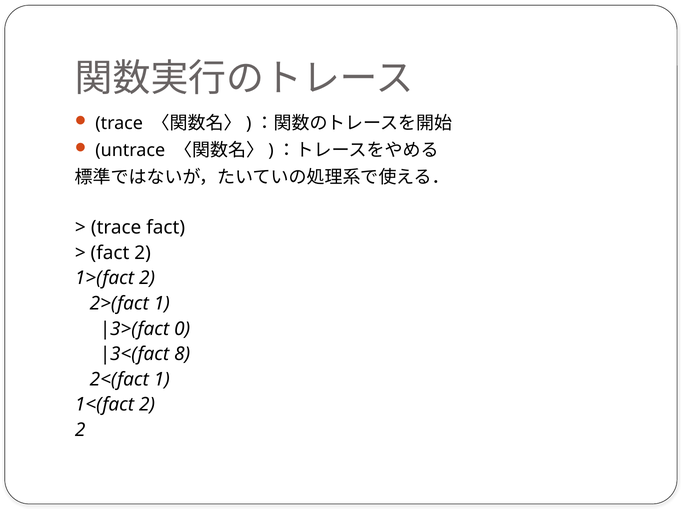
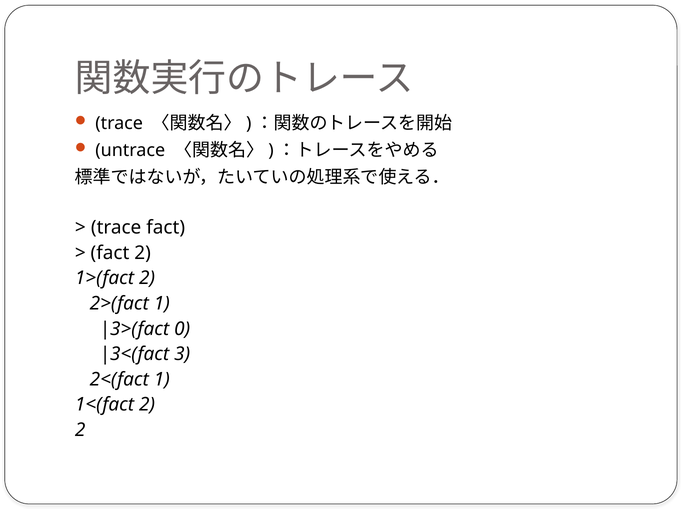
8: 8 -> 3
